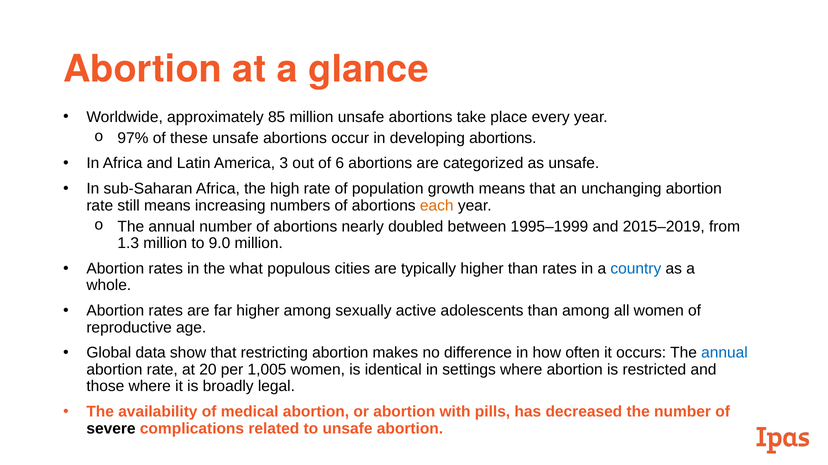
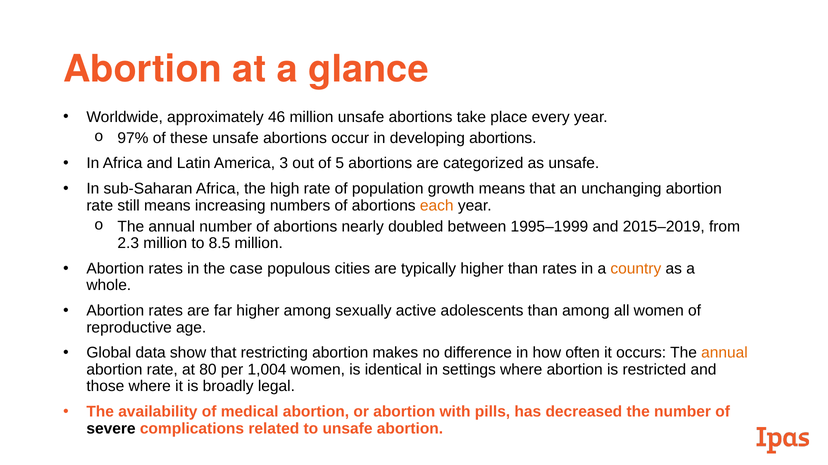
85: 85 -> 46
6: 6 -> 5
1.3: 1.3 -> 2.3
9.0: 9.0 -> 8.5
what: what -> case
country colour: blue -> orange
annual at (725, 353) colour: blue -> orange
20: 20 -> 80
1,005: 1,005 -> 1,004
